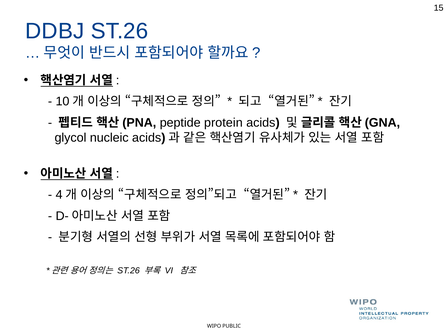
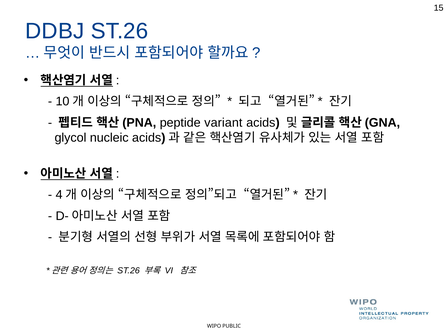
protein: protein -> variant
